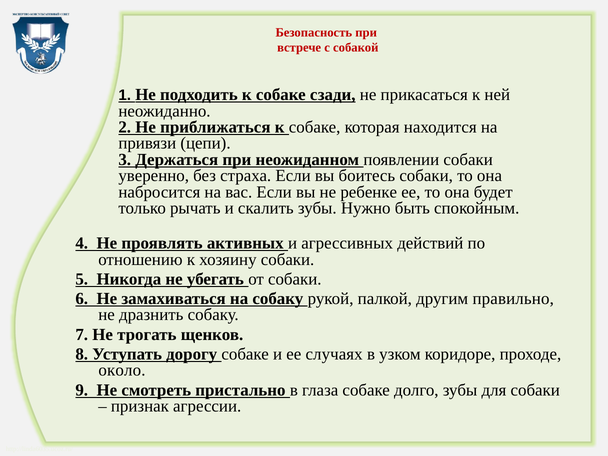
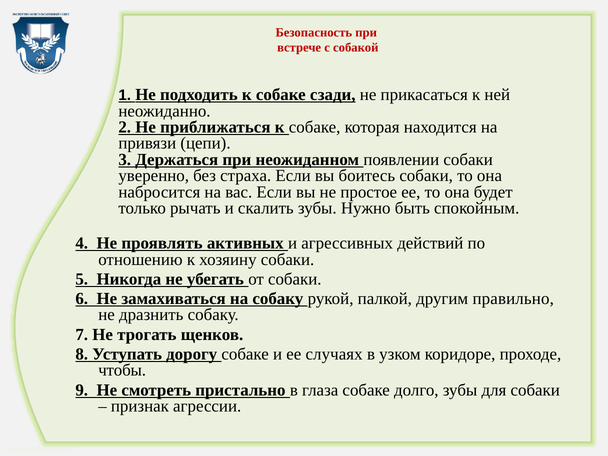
ребенке: ребенке -> простое
около: около -> чтобы
